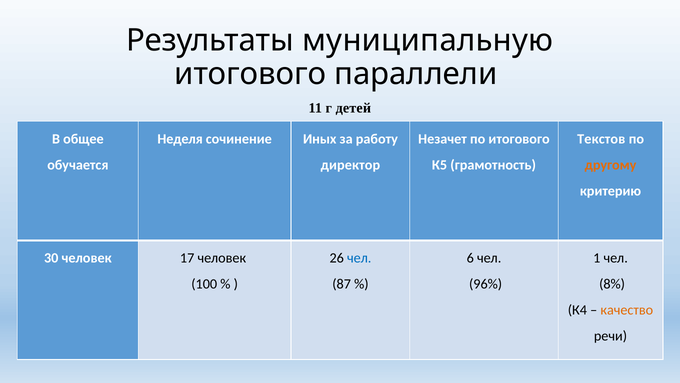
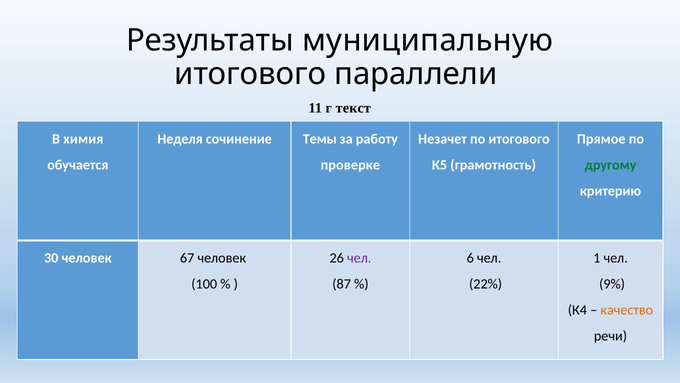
детей: детей -> текст
общее: общее -> химия
Иных: Иных -> Темы
Текстов: Текстов -> Прямое
директор: директор -> проверке
другому colour: orange -> green
17: 17 -> 67
чел at (359, 258) colour: blue -> purple
96%: 96% -> 22%
8%: 8% -> 9%
